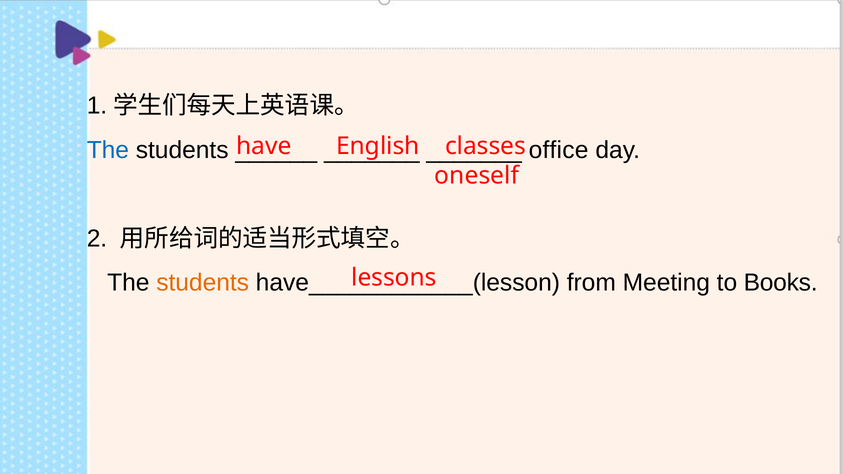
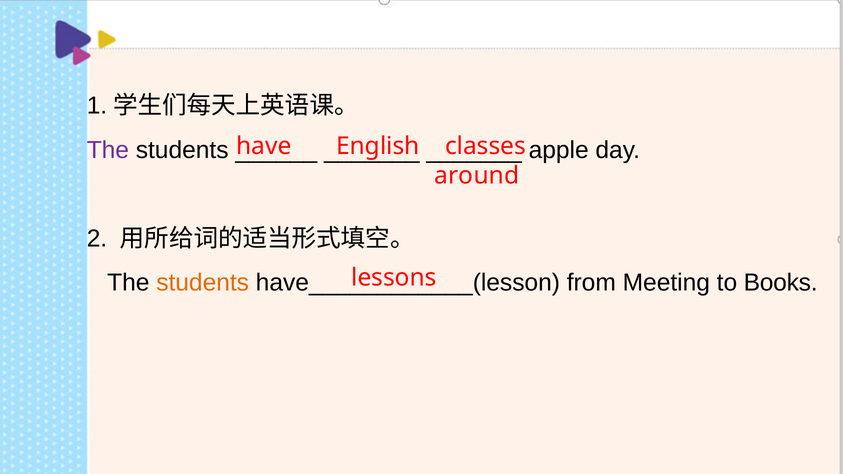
The at (108, 150) colour: blue -> purple
office: office -> apple
oneself: oneself -> around
